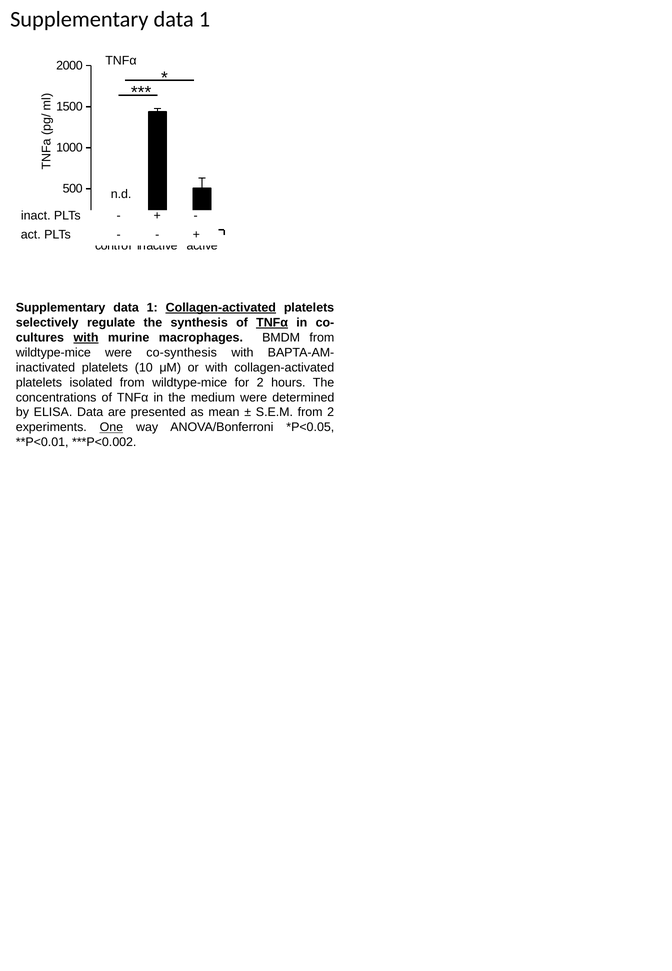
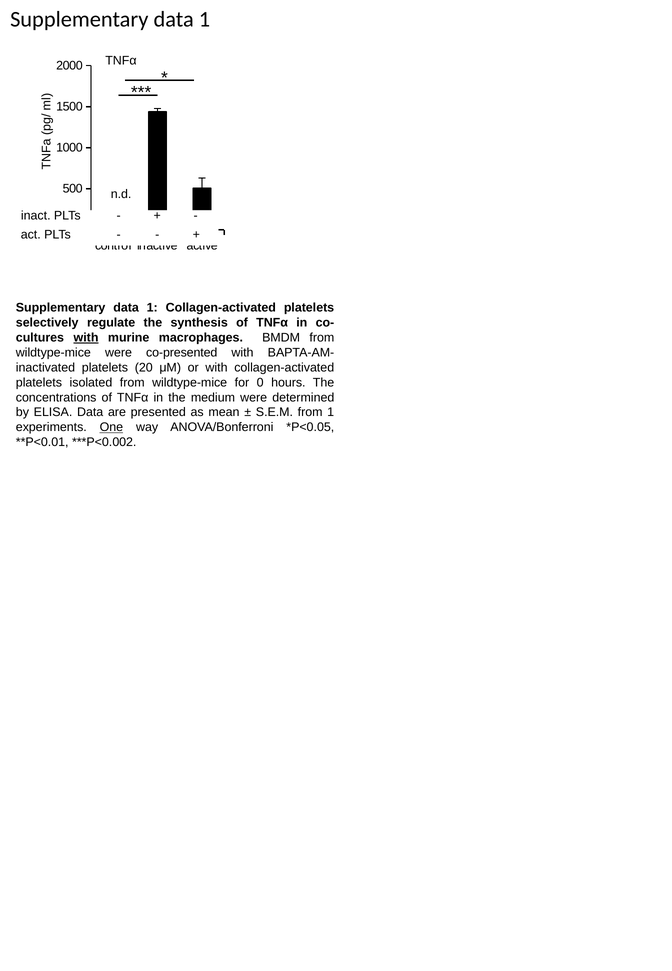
Collagen-activated at (221, 308) underline: present -> none
TNFα at (272, 323) underline: present -> none
co-synthesis: co-synthesis -> co-presented
10: 10 -> 20
for 2: 2 -> 0
from 2: 2 -> 1
